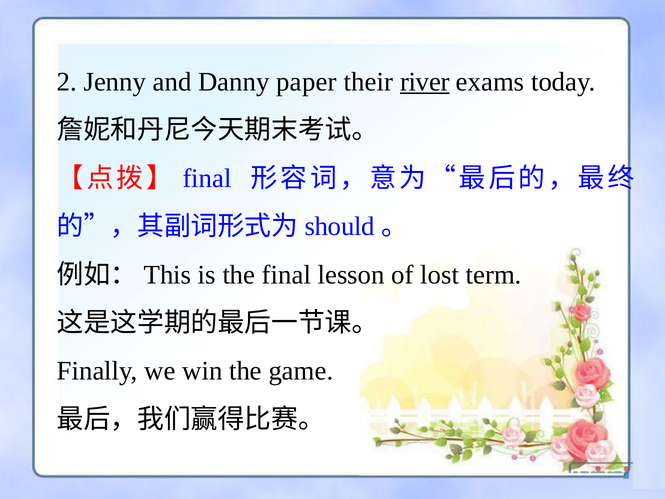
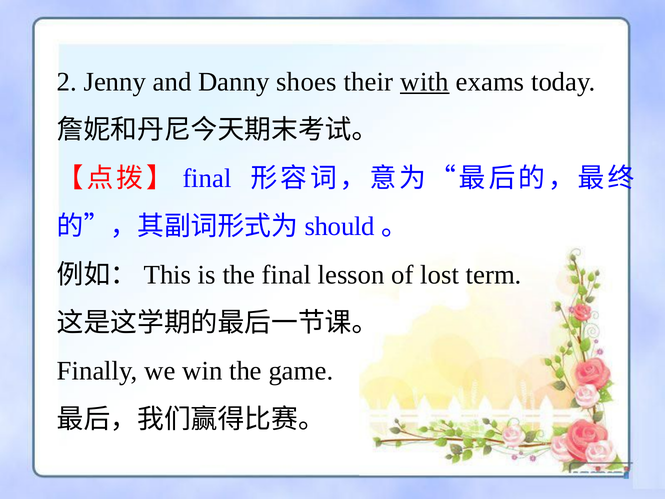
paper: paper -> shoes
river: river -> with
